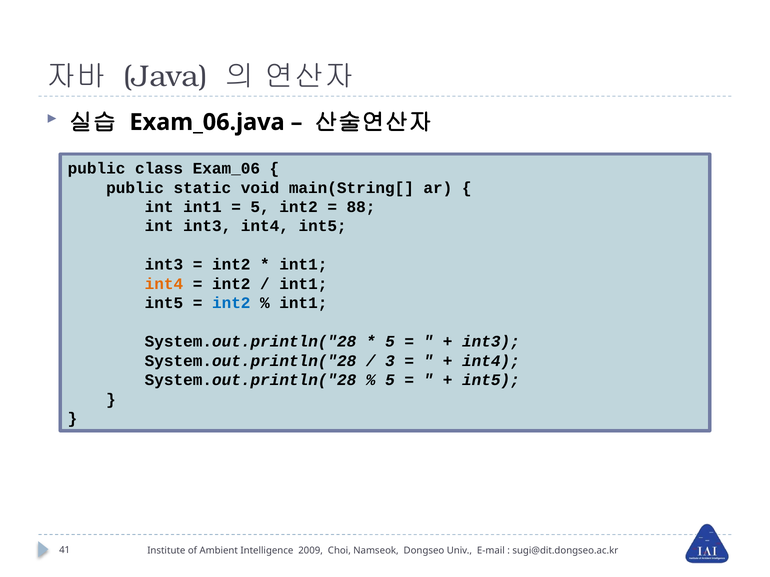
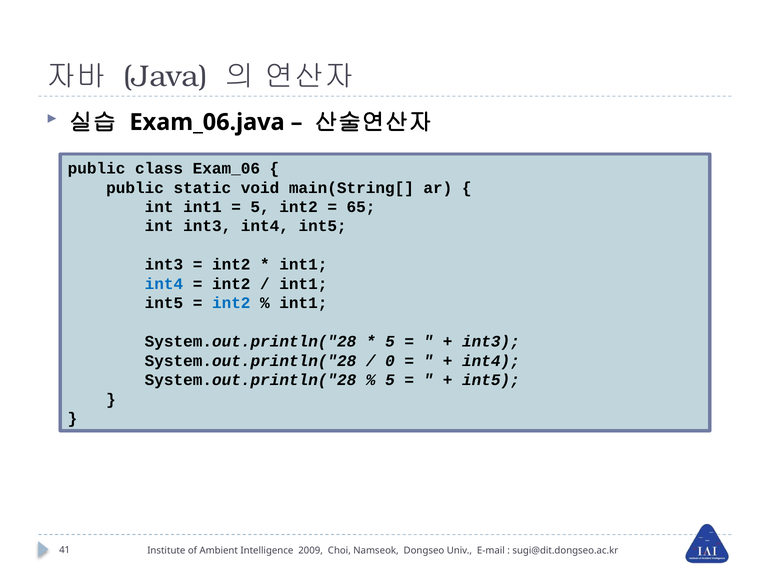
88: 88 -> 65
int4 at (164, 284) colour: orange -> blue
3: 3 -> 0
